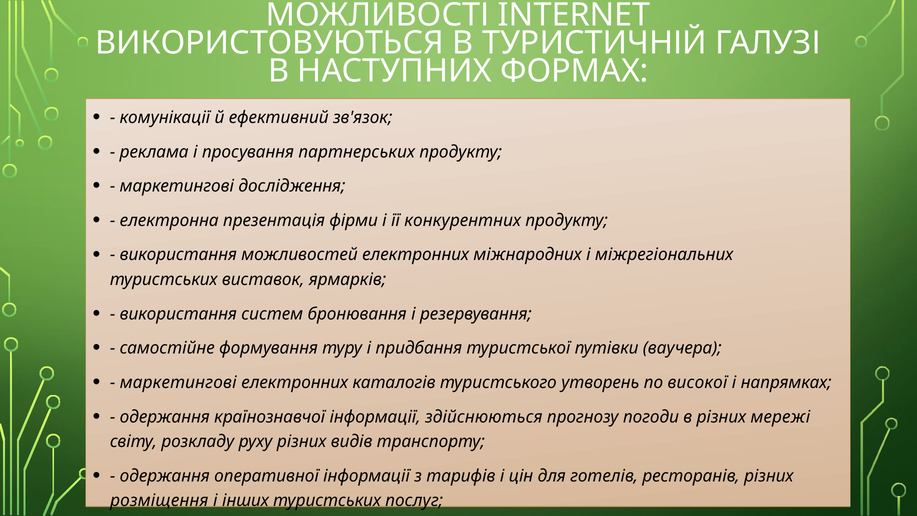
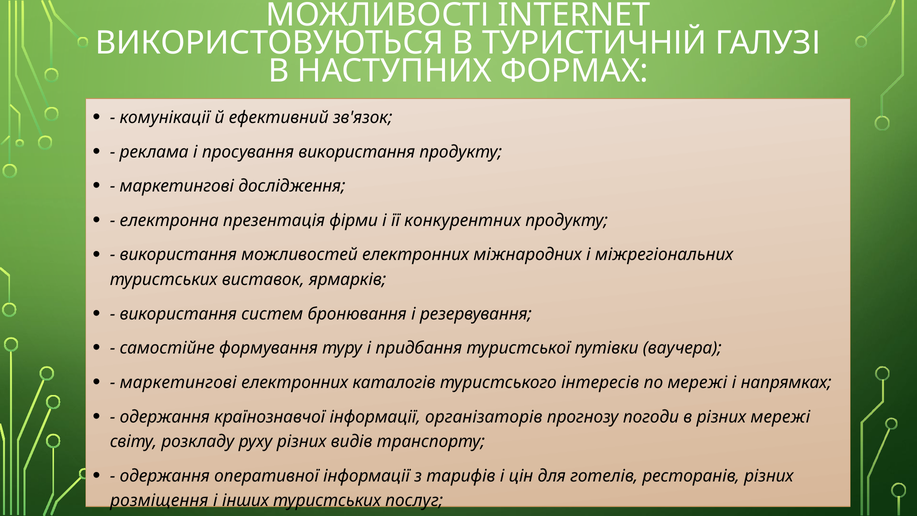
просування партнерських: партнерських -> використання
утворень: утворень -> інтересів
по високої: високої -> мережі
здійснюються: здійснюються -> організаторів
